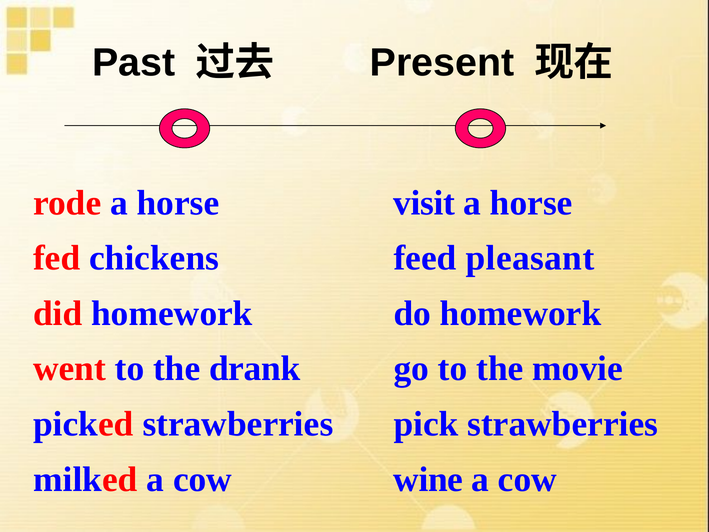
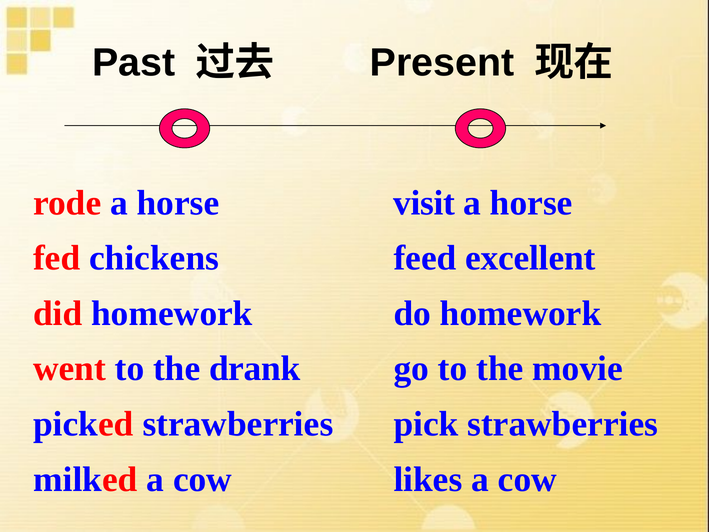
pleasant: pleasant -> excellent
wine: wine -> likes
